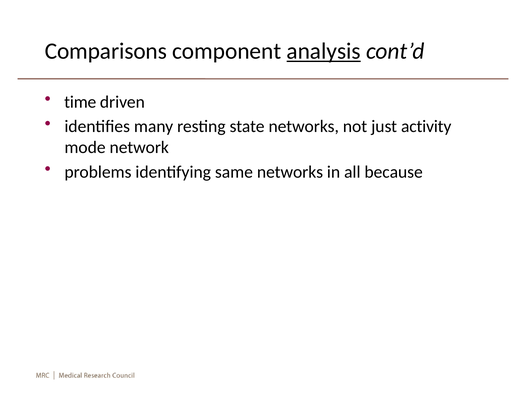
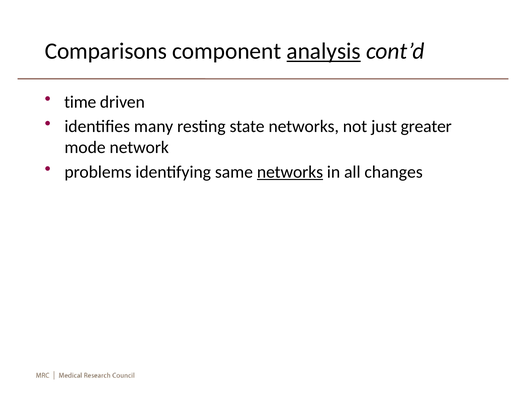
activity: activity -> greater
networks at (290, 172) underline: none -> present
because: because -> changes
